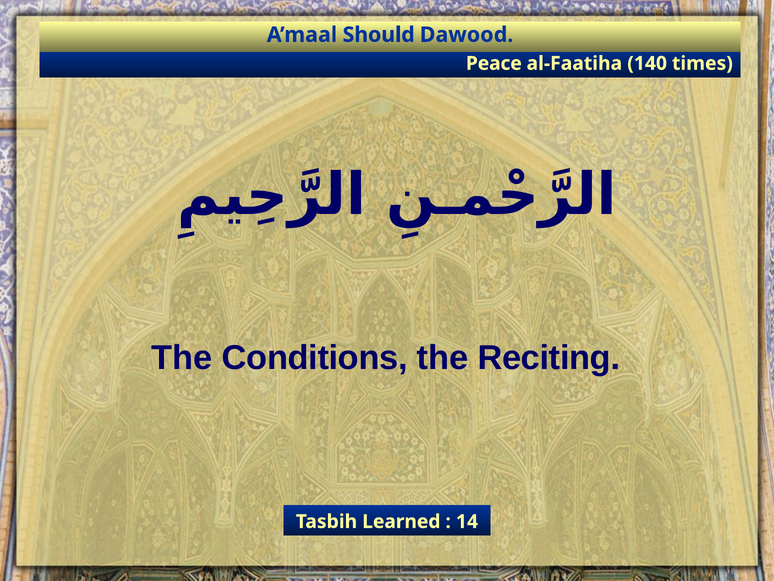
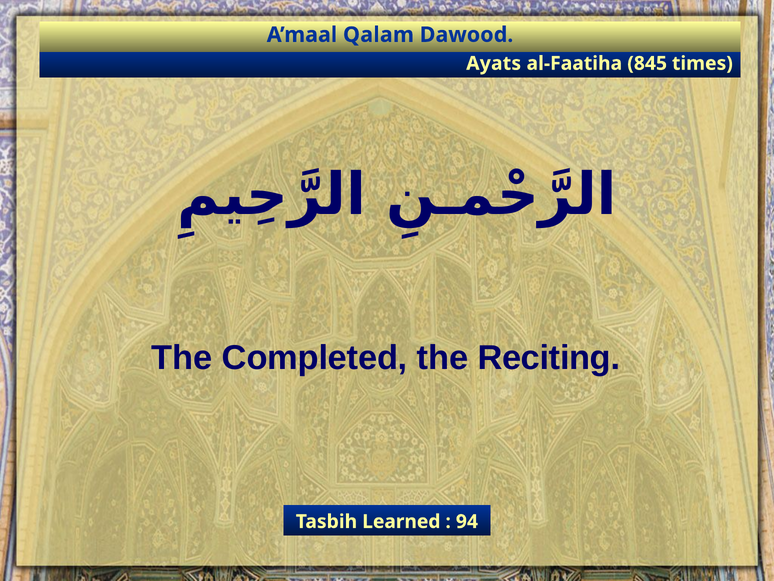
Should: Should -> Qalam
Peace: Peace -> Ayats
140: 140 -> 845
Conditions: Conditions -> Completed
14: 14 -> 94
